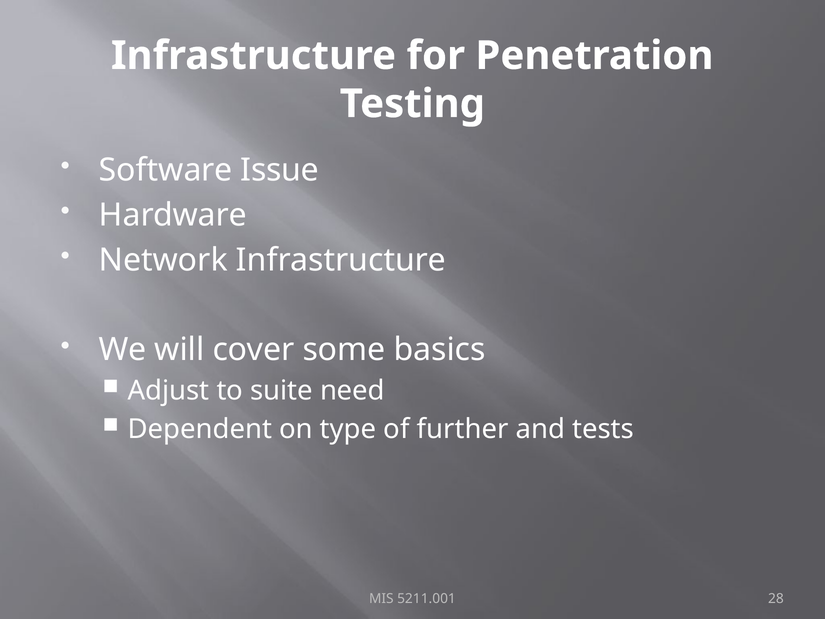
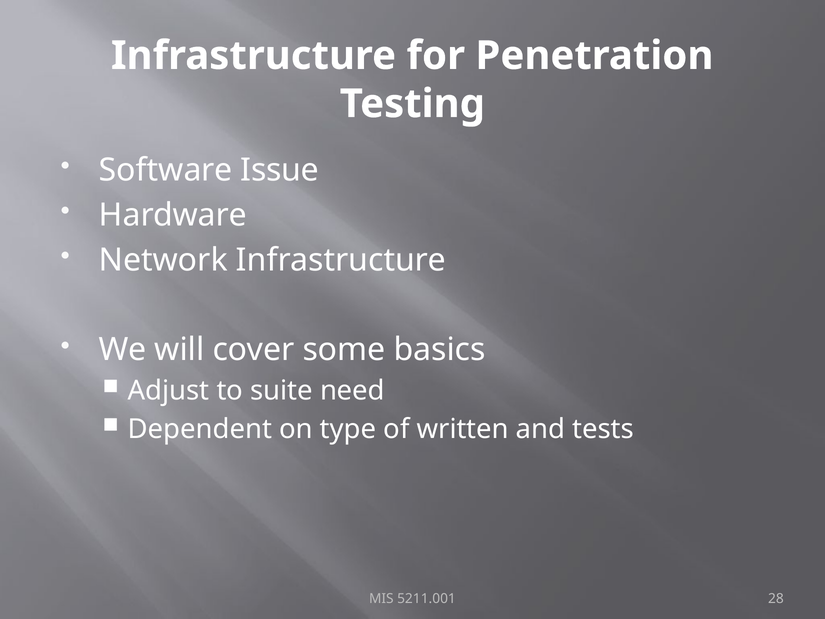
further: further -> written
